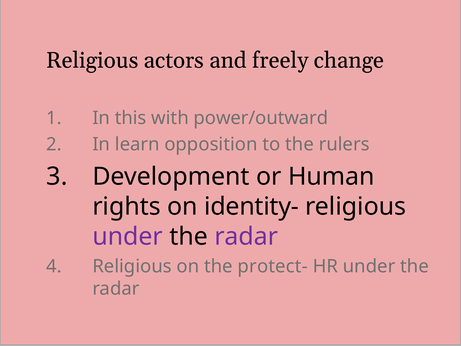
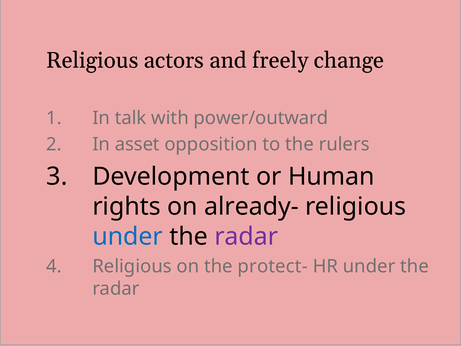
this: this -> talk
learn: learn -> asset
identity-: identity- -> already-
under at (128, 236) colour: purple -> blue
